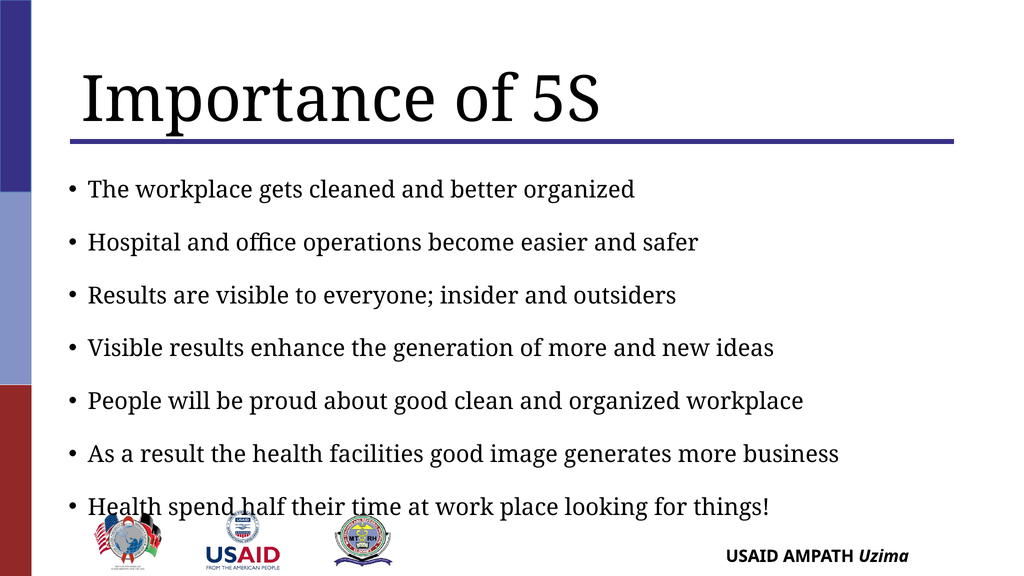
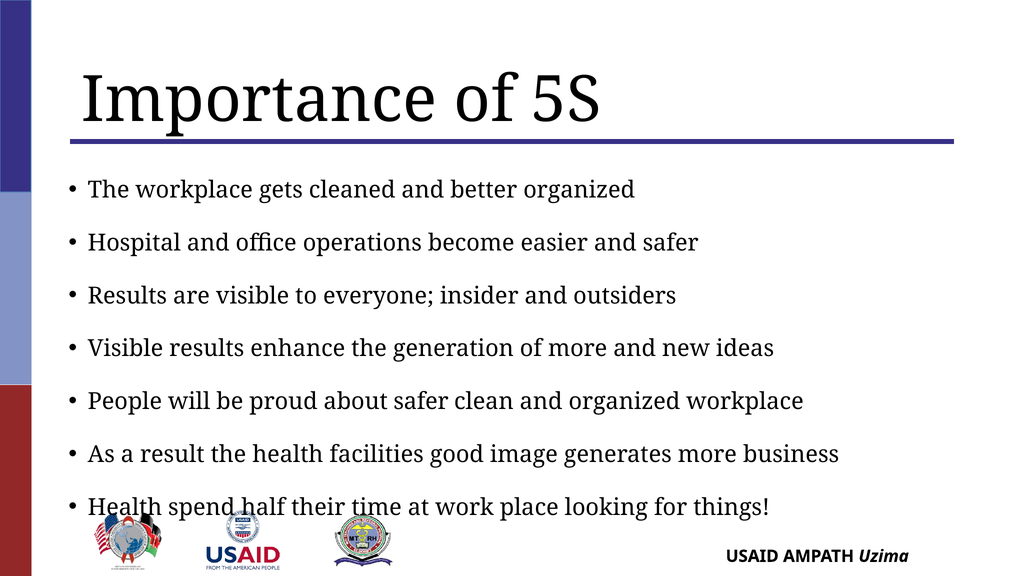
about good: good -> safer
